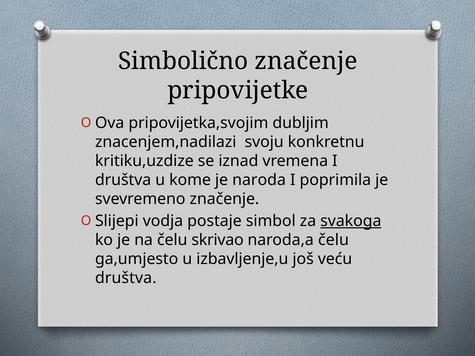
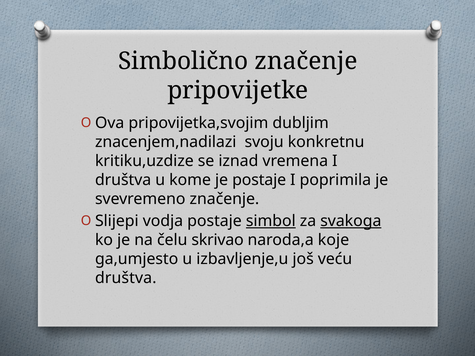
je naroda: naroda -> postaje
simbol underline: none -> present
naroda,a čelu: čelu -> koje
